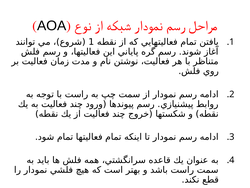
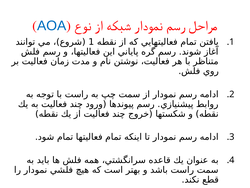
AOA colour: black -> blue
